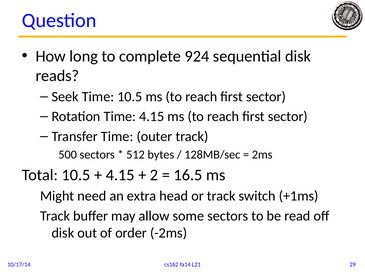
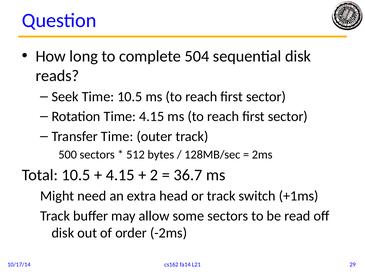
924: 924 -> 504
16.5: 16.5 -> 36.7
